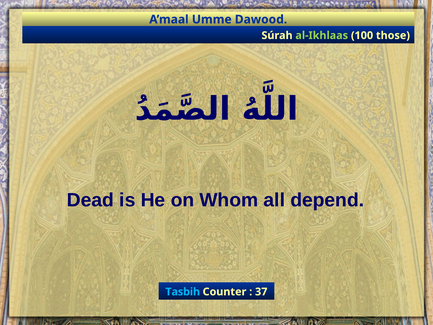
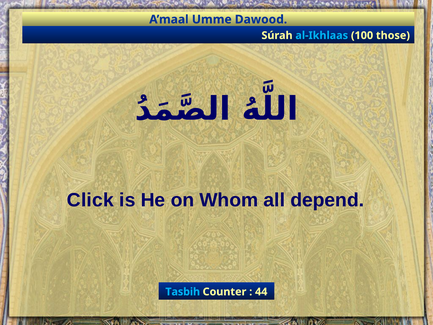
al-Ikhlaas colour: light green -> light blue
Dead: Dead -> Click
37: 37 -> 44
